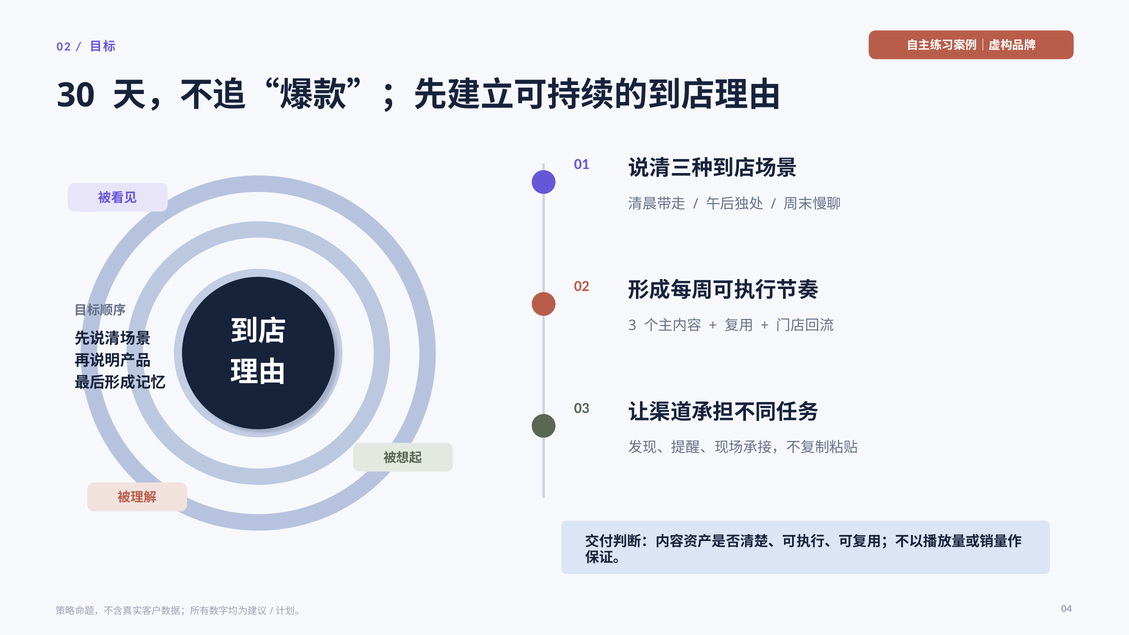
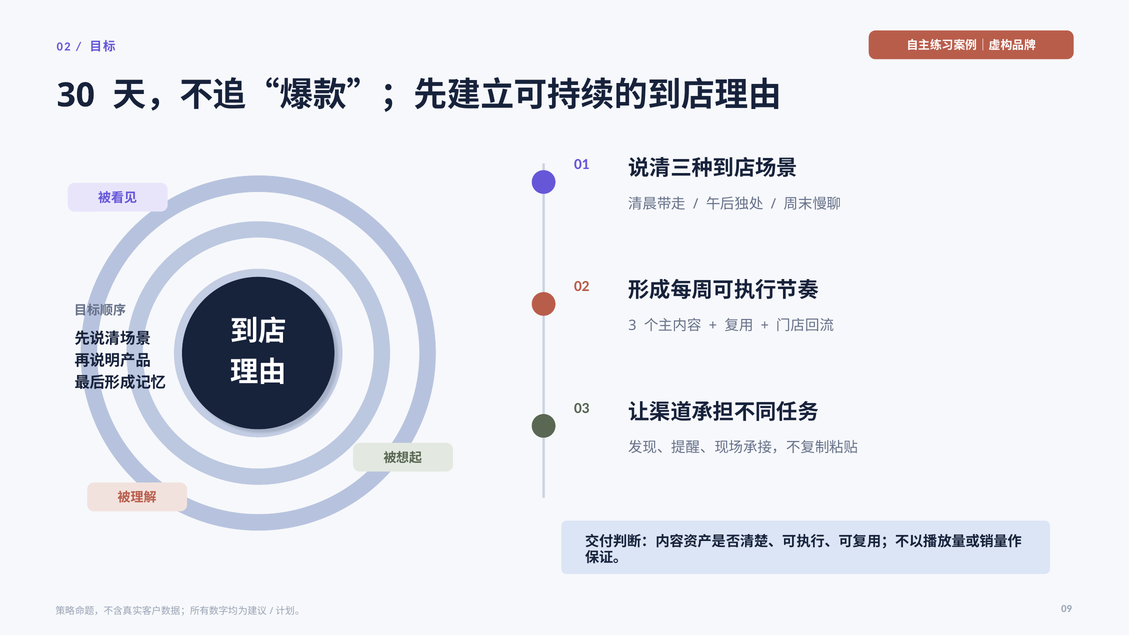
04: 04 -> 09
